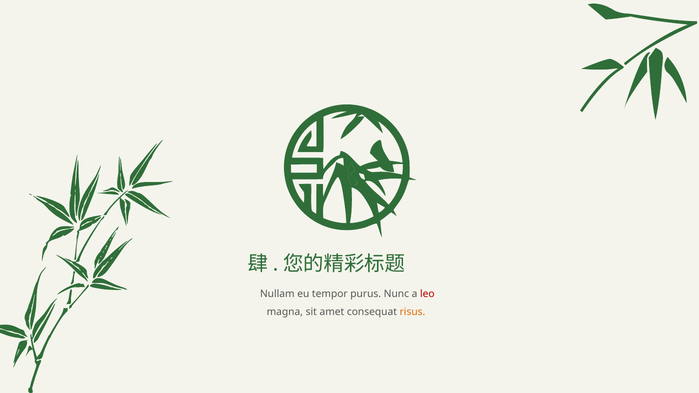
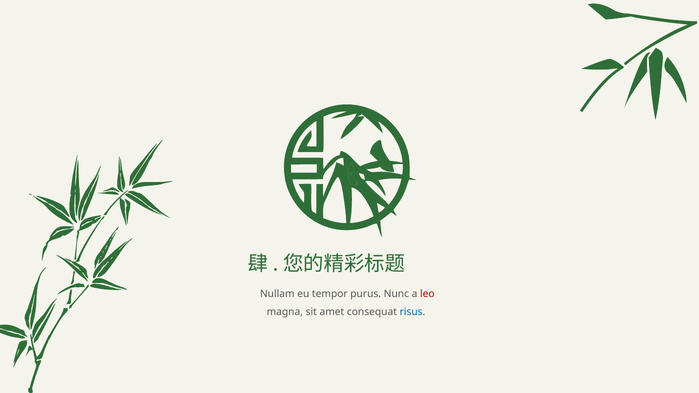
risus colour: orange -> blue
